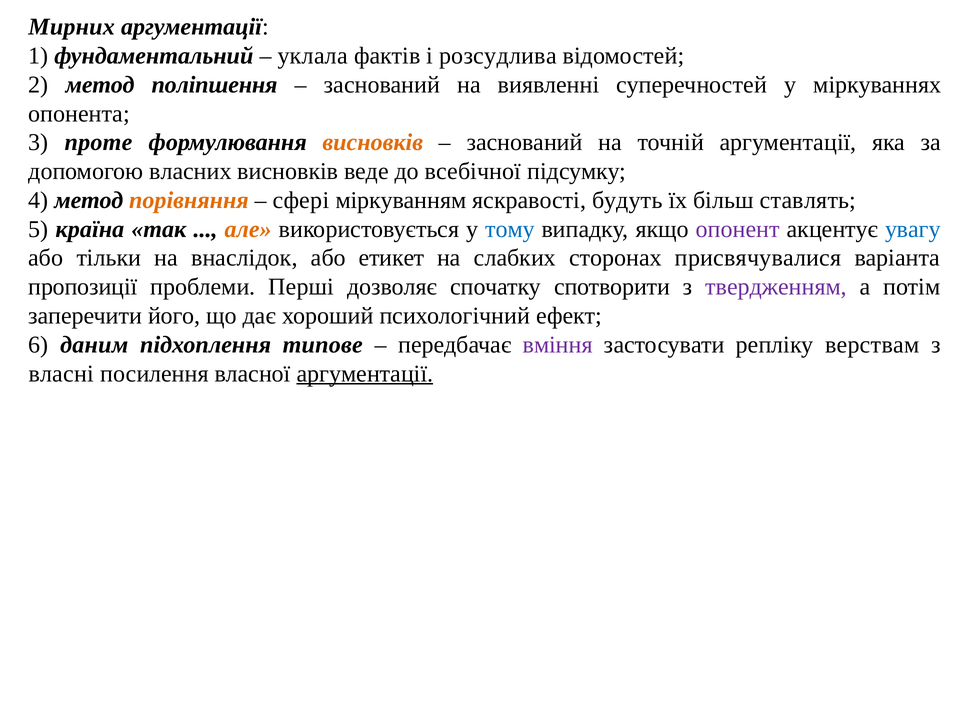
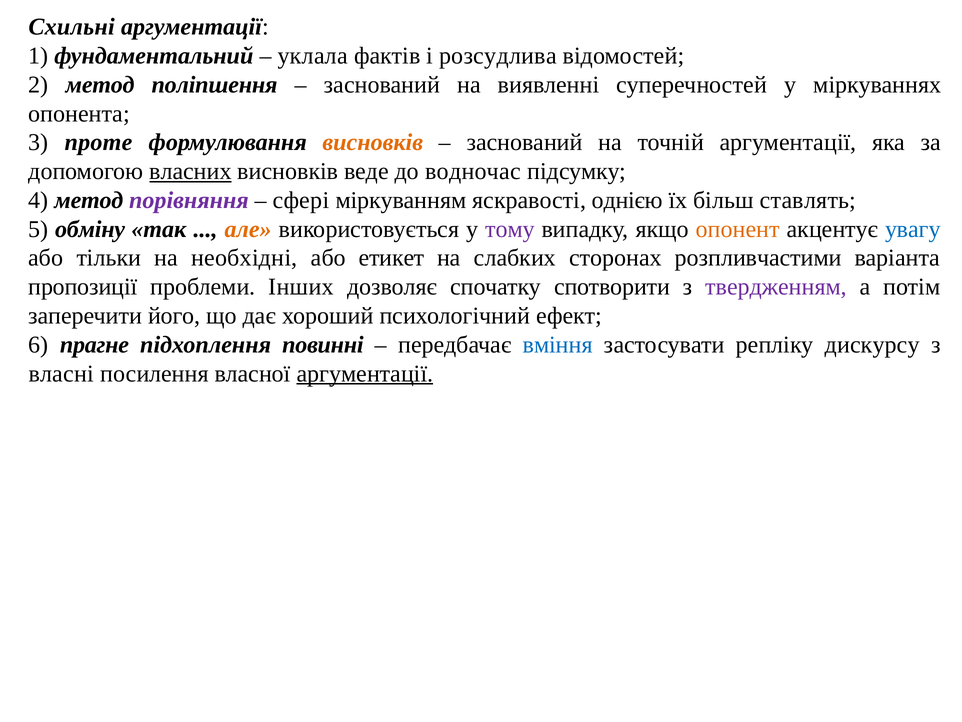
Мирних: Мирних -> Схильні
власних underline: none -> present
всебічної: всебічної -> водночас
порівняння colour: orange -> purple
будуть: будуть -> однією
країна: країна -> обміну
тому colour: blue -> purple
опонент colour: purple -> orange
внаслідок: внаслідок -> необхідні
присвячувалися: присвячувалися -> розпливчастими
Перші: Перші -> Інших
даним: даним -> прагне
типове: типове -> повинні
вміння colour: purple -> blue
верствам: верствам -> дискурсу
